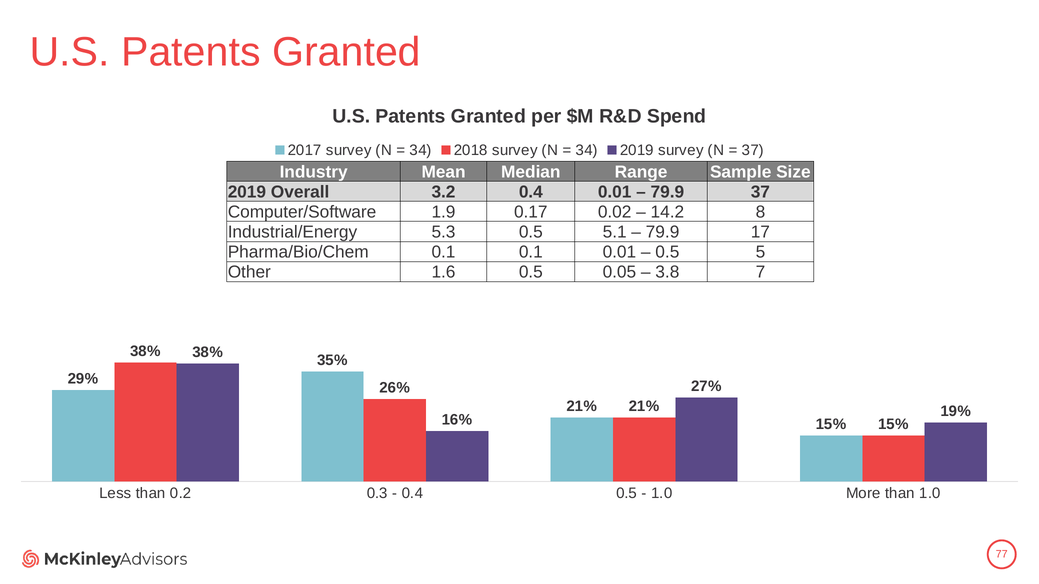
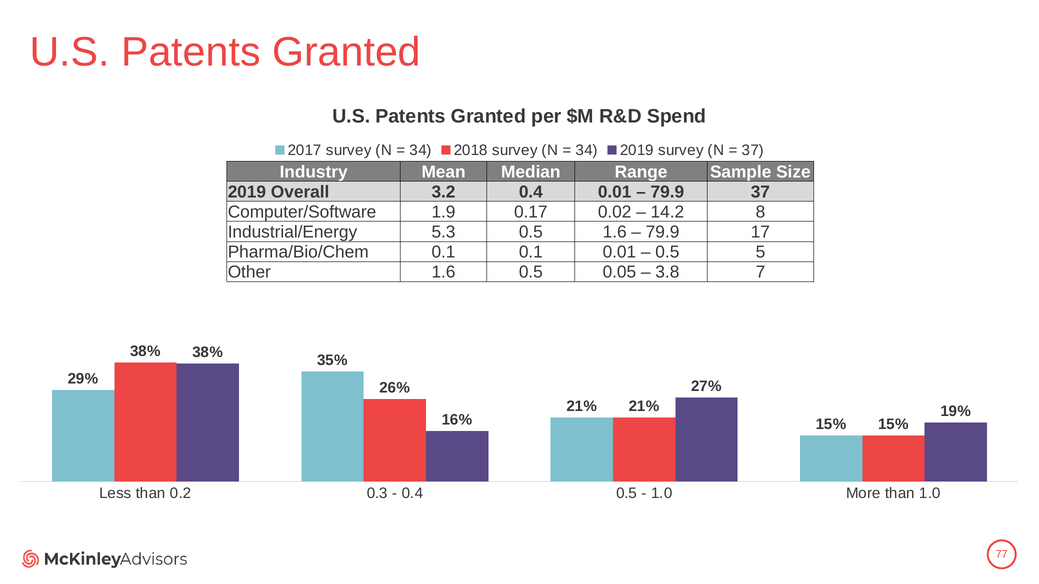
0.5 5.1: 5.1 -> 1.6
